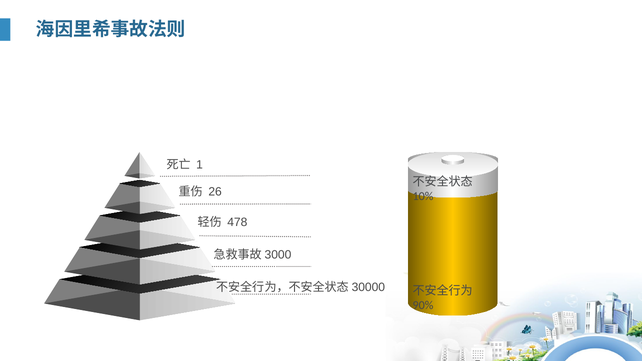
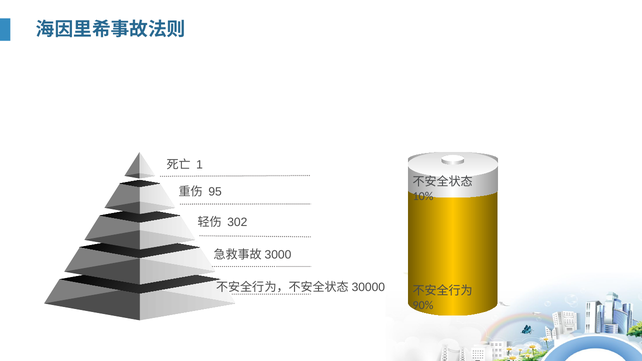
26: 26 -> 95
478: 478 -> 302
